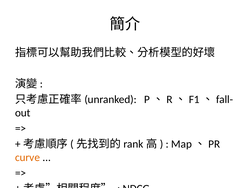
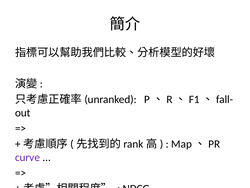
curve colour: orange -> purple
